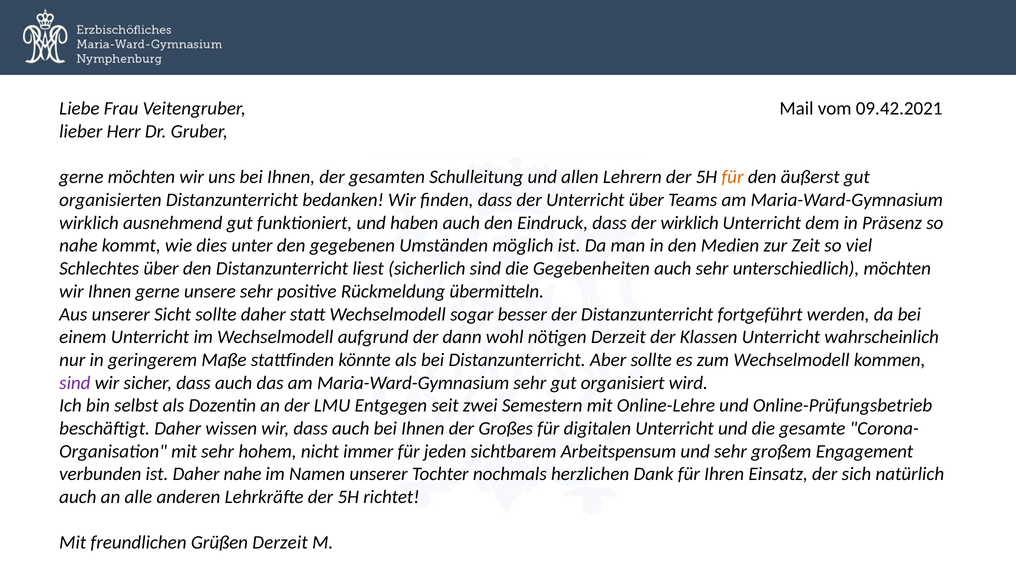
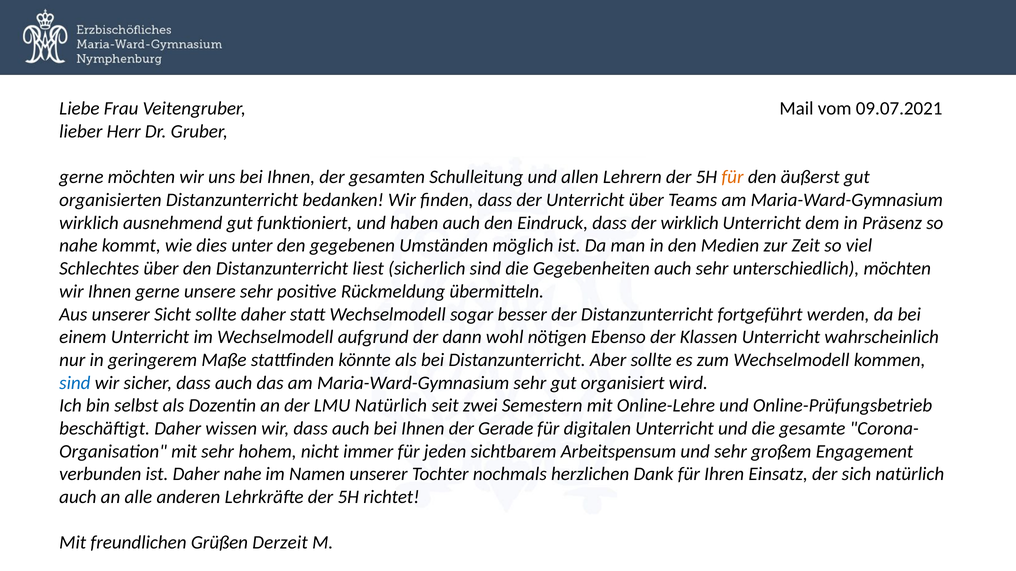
09.42.2021: 09.42.2021 -> 09.07.2021
nötigen Derzeit: Derzeit -> Ebenso
sind at (75, 383) colour: purple -> blue
LMU Entgegen: Entgegen -> Natürlich
Großes: Großes -> Gerade
